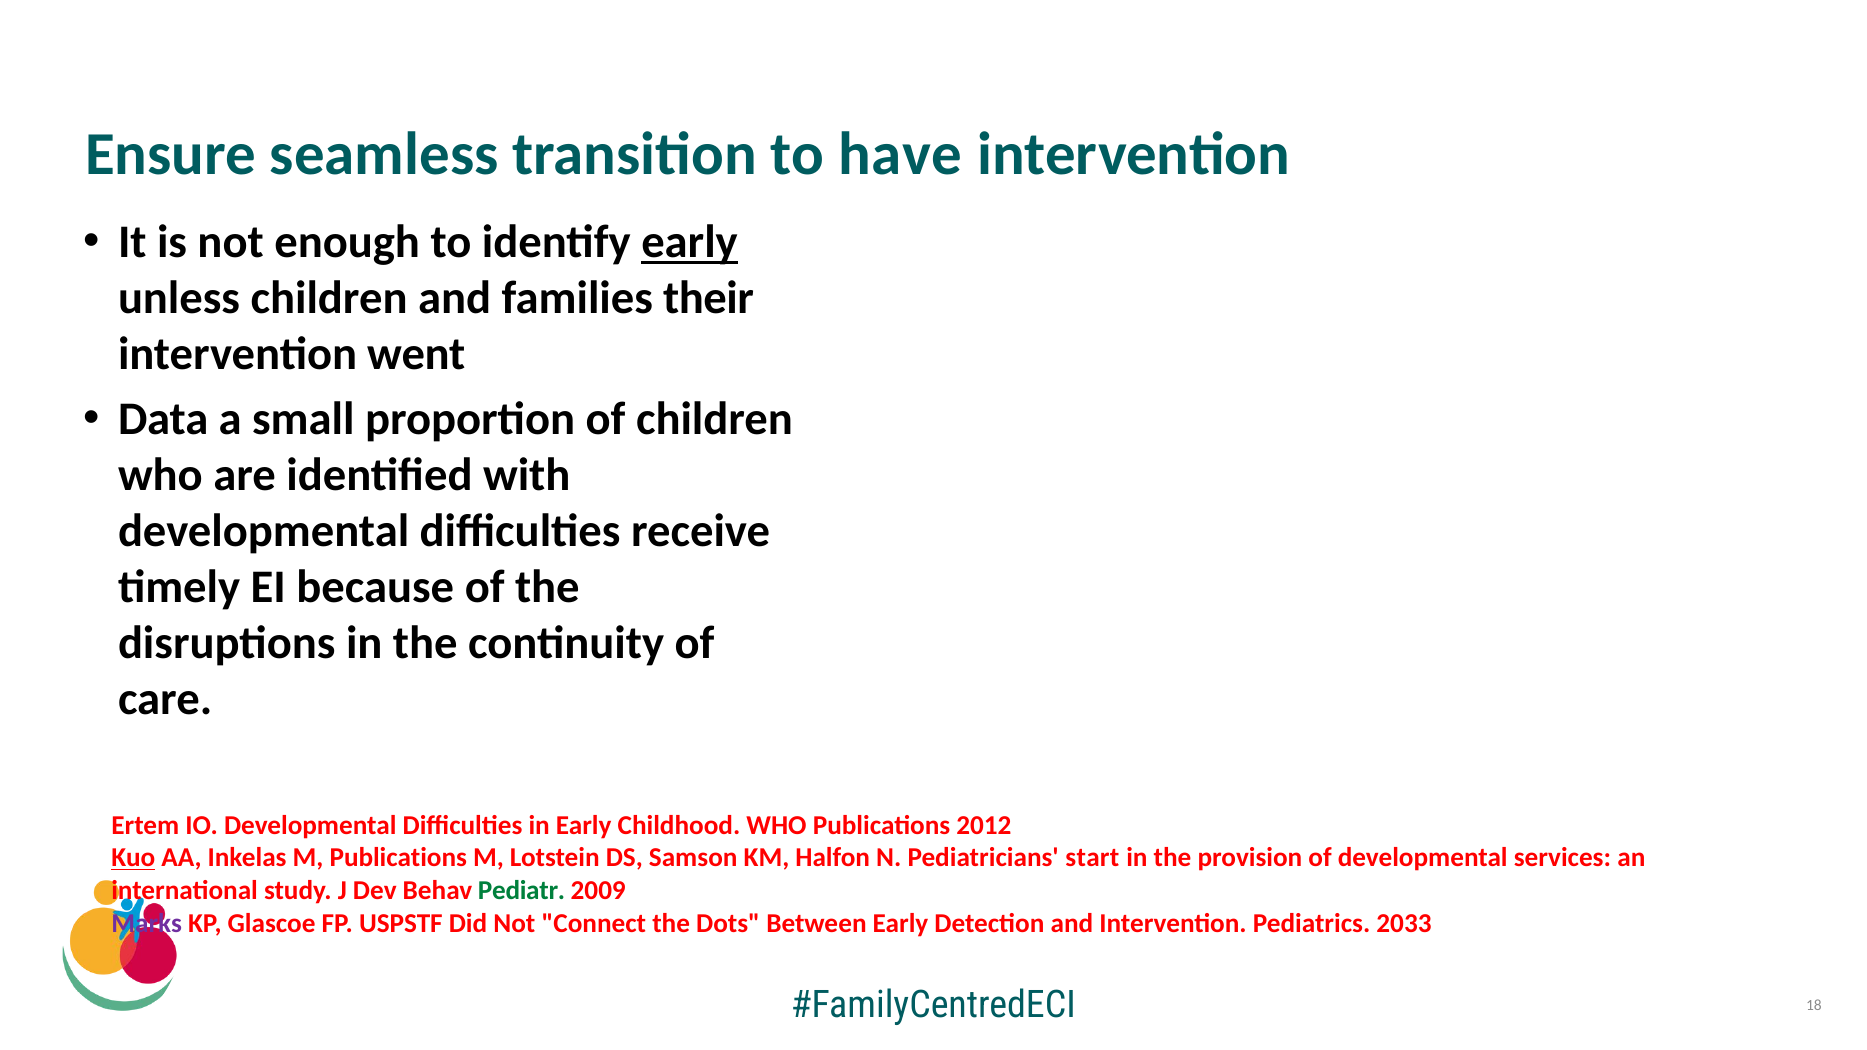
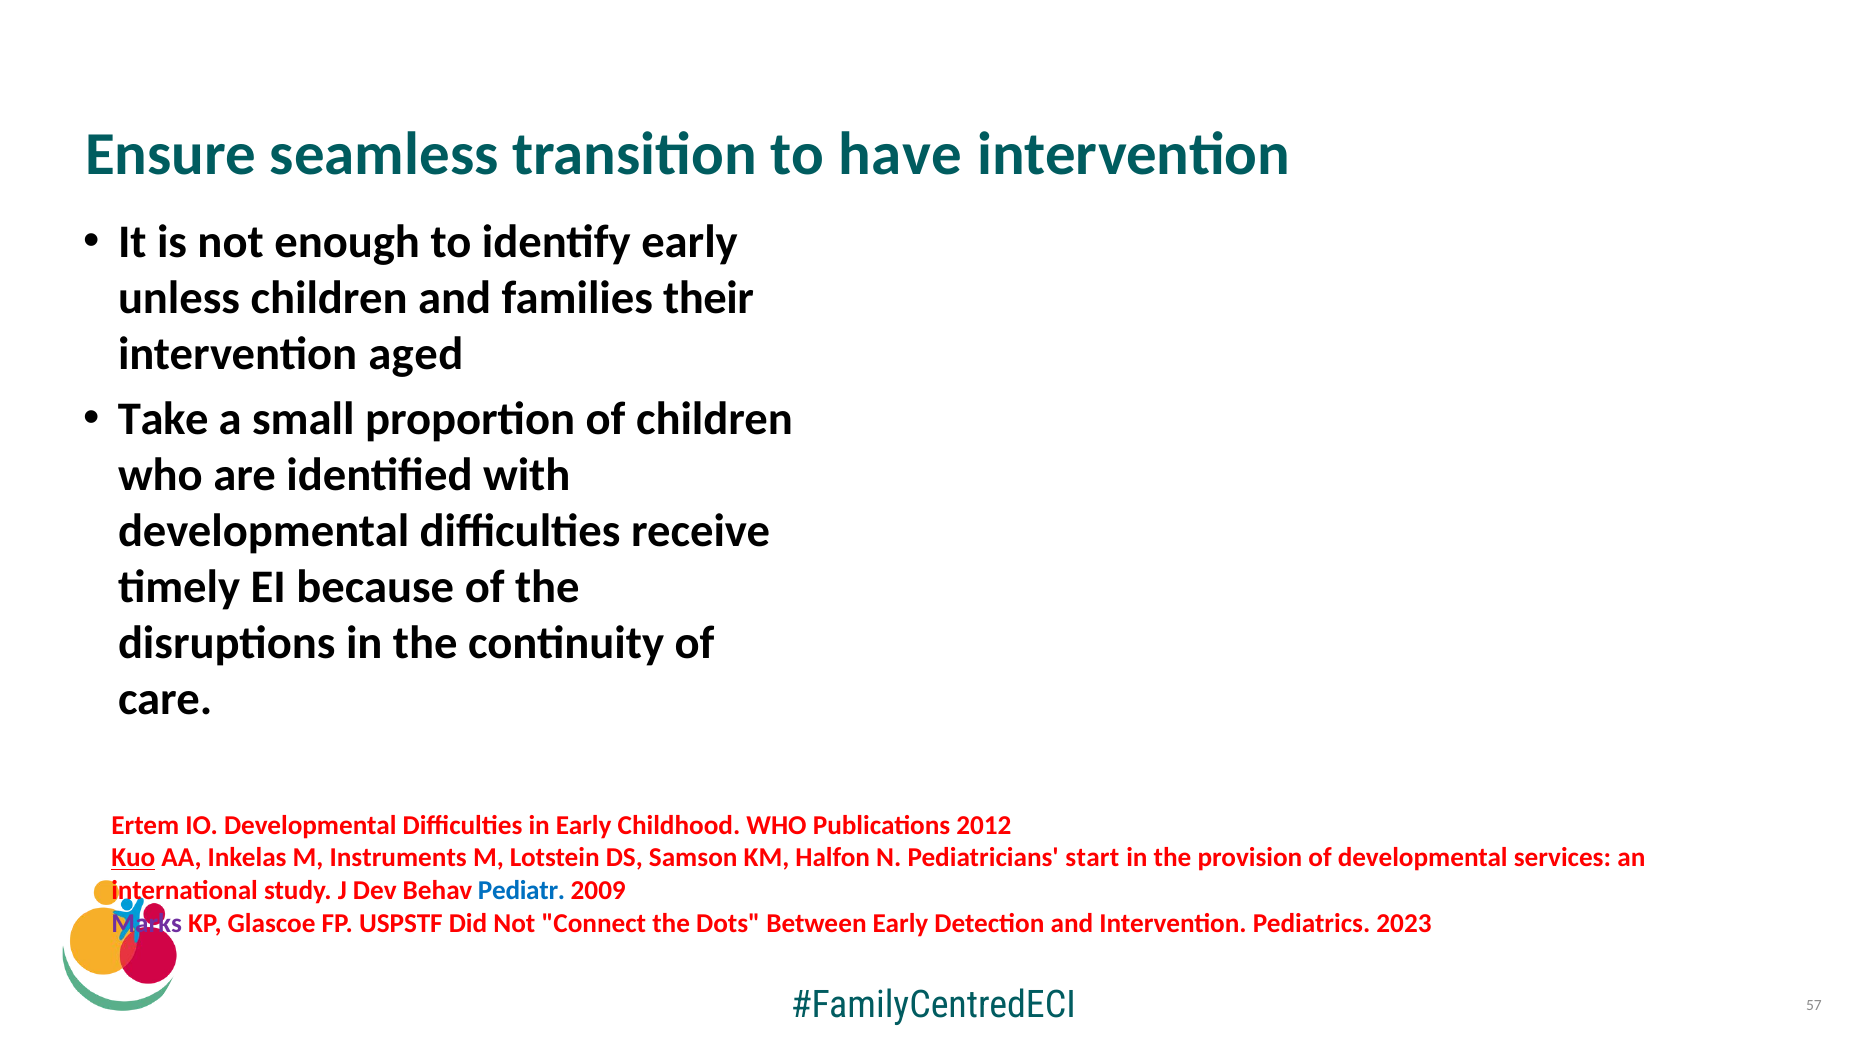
early at (690, 242) underline: present -> none
went: went -> aged
Data: Data -> Take
M Publications: Publications -> Instruments
Pediatr colour: green -> blue
2033: 2033 -> 2023
18: 18 -> 57
